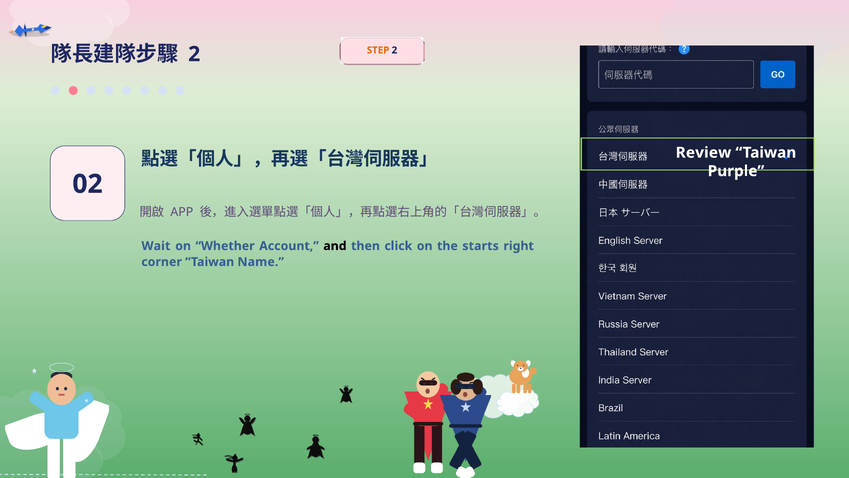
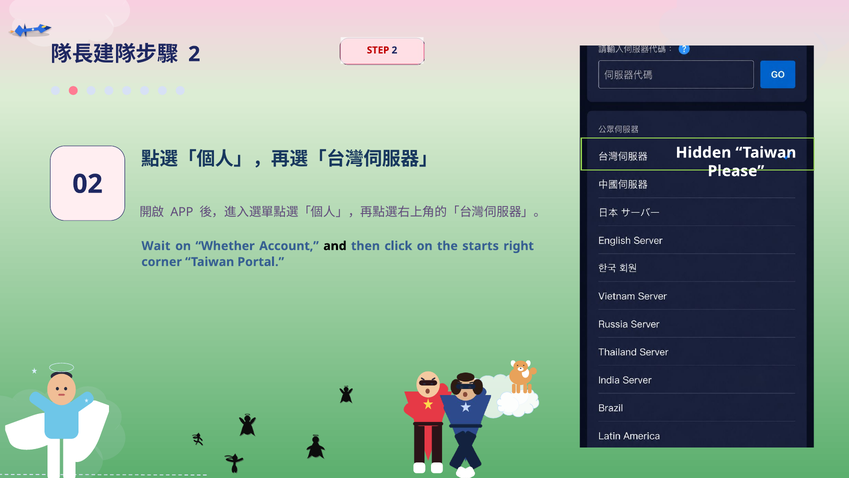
STEP colour: orange -> red
Review: Review -> Hidden
Purple: Purple -> Please
Name: Name -> Portal
